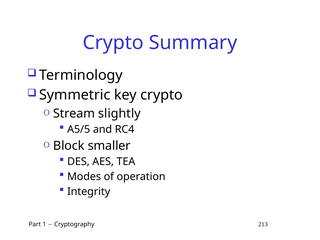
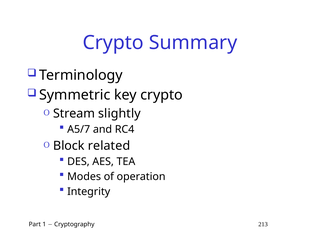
A5/5: A5/5 -> A5/7
smaller: smaller -> related
